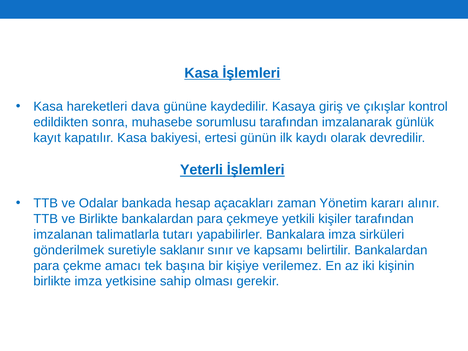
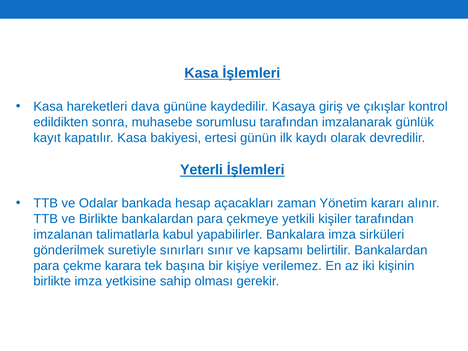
tutarı: tutarı -> kabul
saklanır: saklanır -> sınırları
amacı: amacı -> karara
